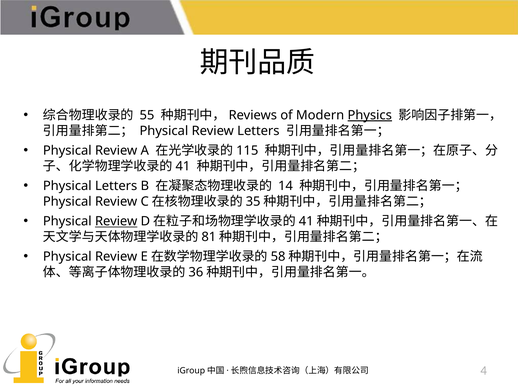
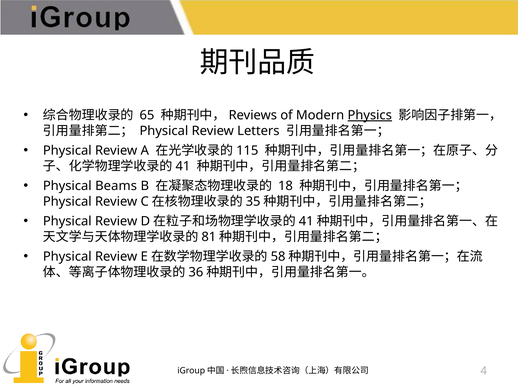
55: 55 -> 65
Physical Letters: Letters -> Beams
14: 14 -> 18
Review at (116, 222) underline: present -> none
